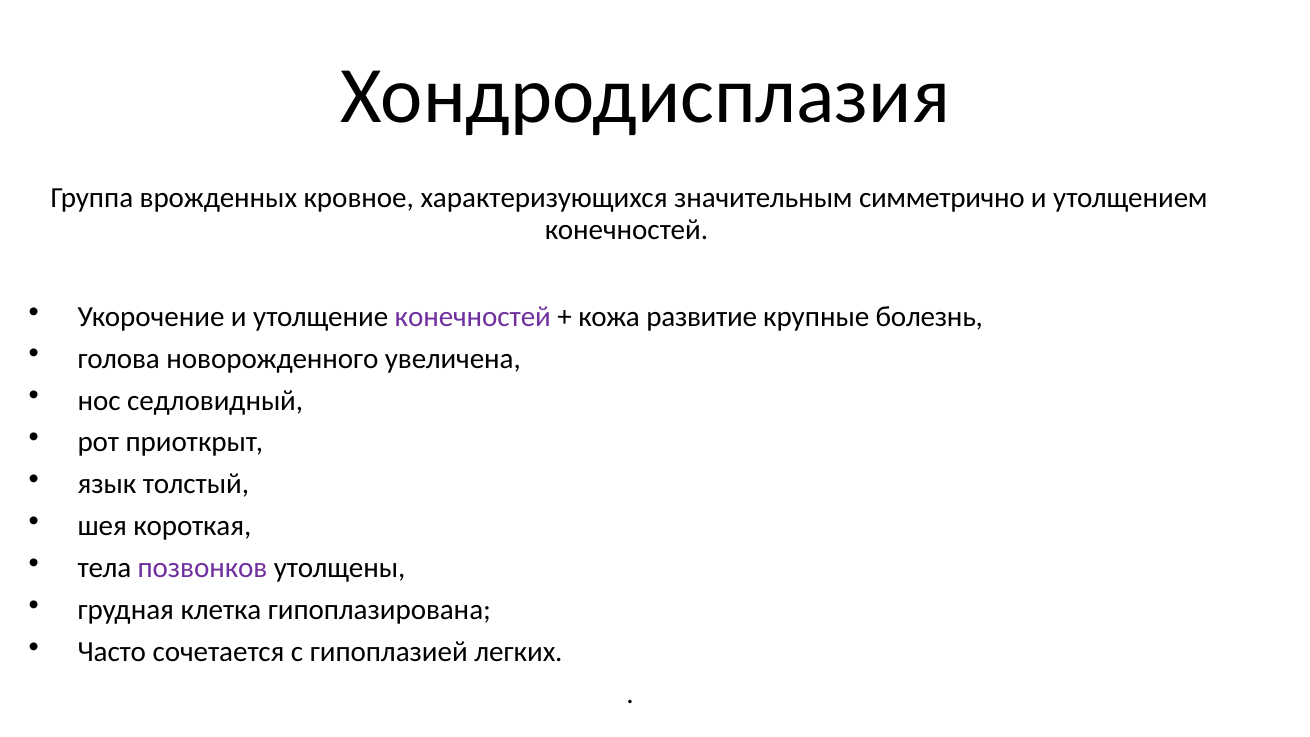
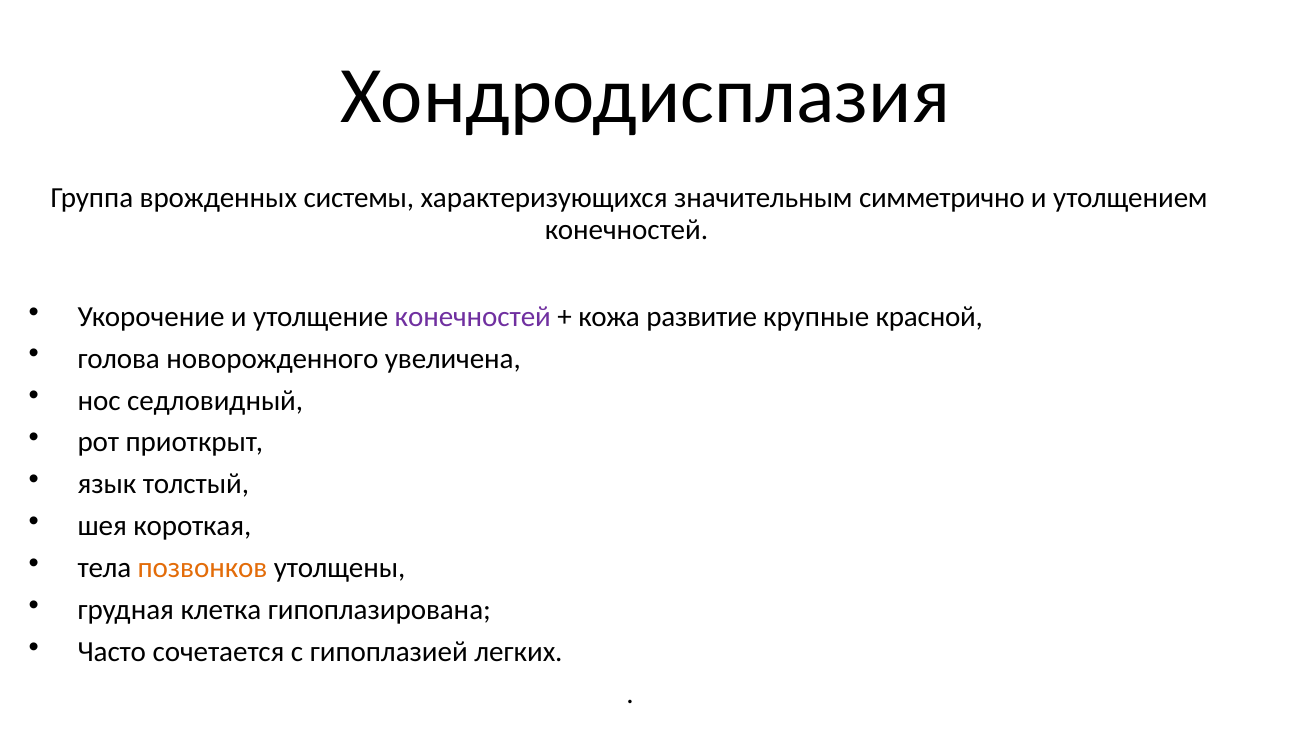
кровное: кровное -> системы
болезнь: болезнь -> красной
позвонков colour: purple -> orange
